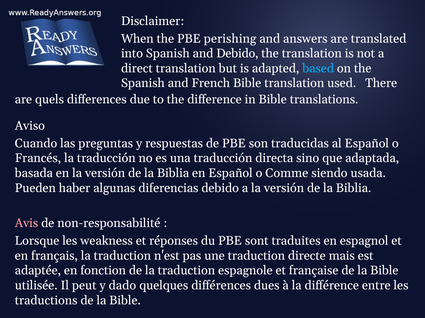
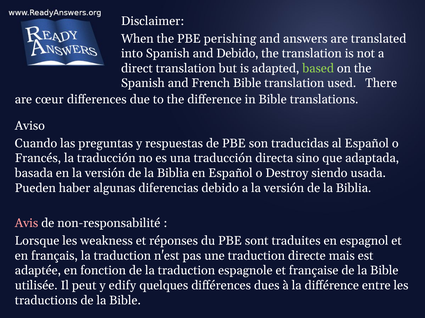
based colour: light blue -> light green
quels: quels -> cœur
Comme: Comme -> Destroy
dado: dado -> edify
